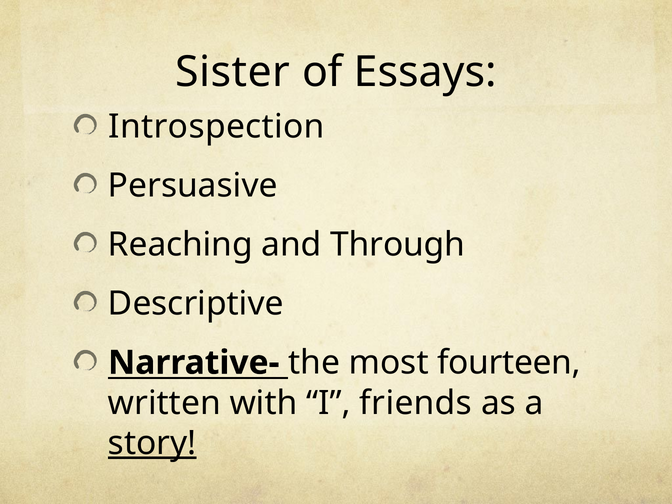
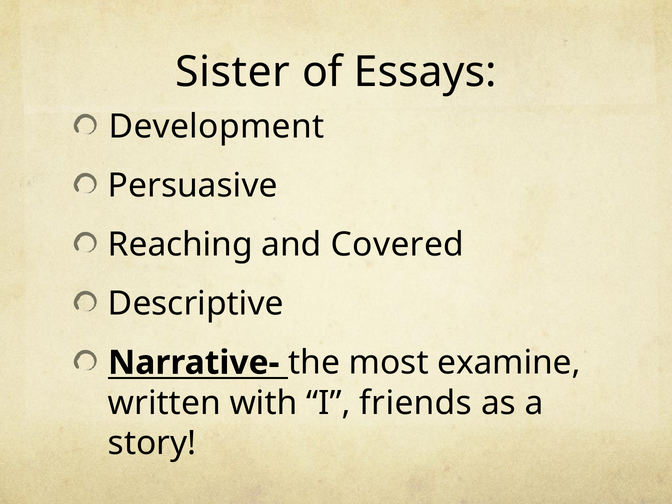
Introspection: Introspection -> Development
Through: Through -> Covered
fourteen: fourteen -> examine
story underline: present -> none
